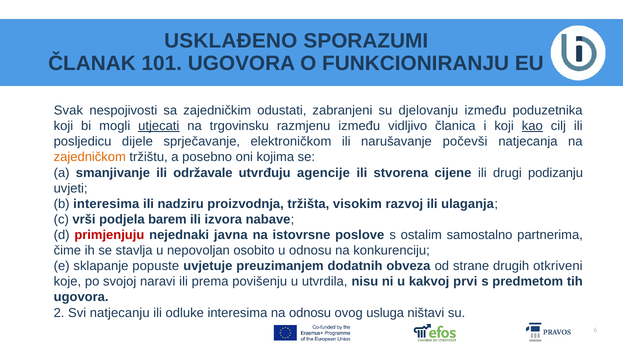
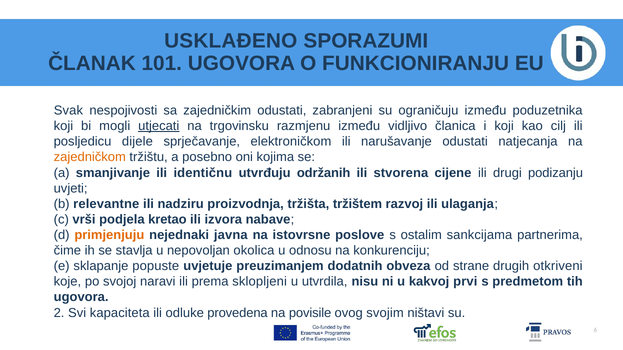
djelovanju: djelovanju -> ograničuju
kao underline: present -> none
narušavanje počevši: počevši -> odustati
održavale: održavale -> identičnu
agencije: agencije -> održanih
b interesima: interesima -> relevantne
visokim: visokim -> tržištem
barem: barem -> kretao
primjenjuju colour: red -> orange
samostalno: samostalno -> sankcijama
osobito: osobito -> okolica
povišenju: povišenju -> sklopljeni
natjecanju: natjecanju -> kapaciteta
odluke interesima: interesima -> provedena
na odnosu: odnosu -> povisile
usluga: usluga -> svojim
